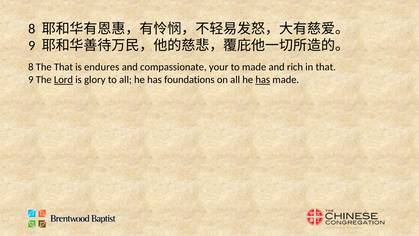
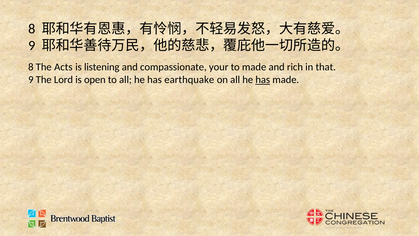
The That: That -> Acts
endures: endures -> listening
Lord underline: present -> none
glory: glory -> open
foundations: foundations -> earthquake
